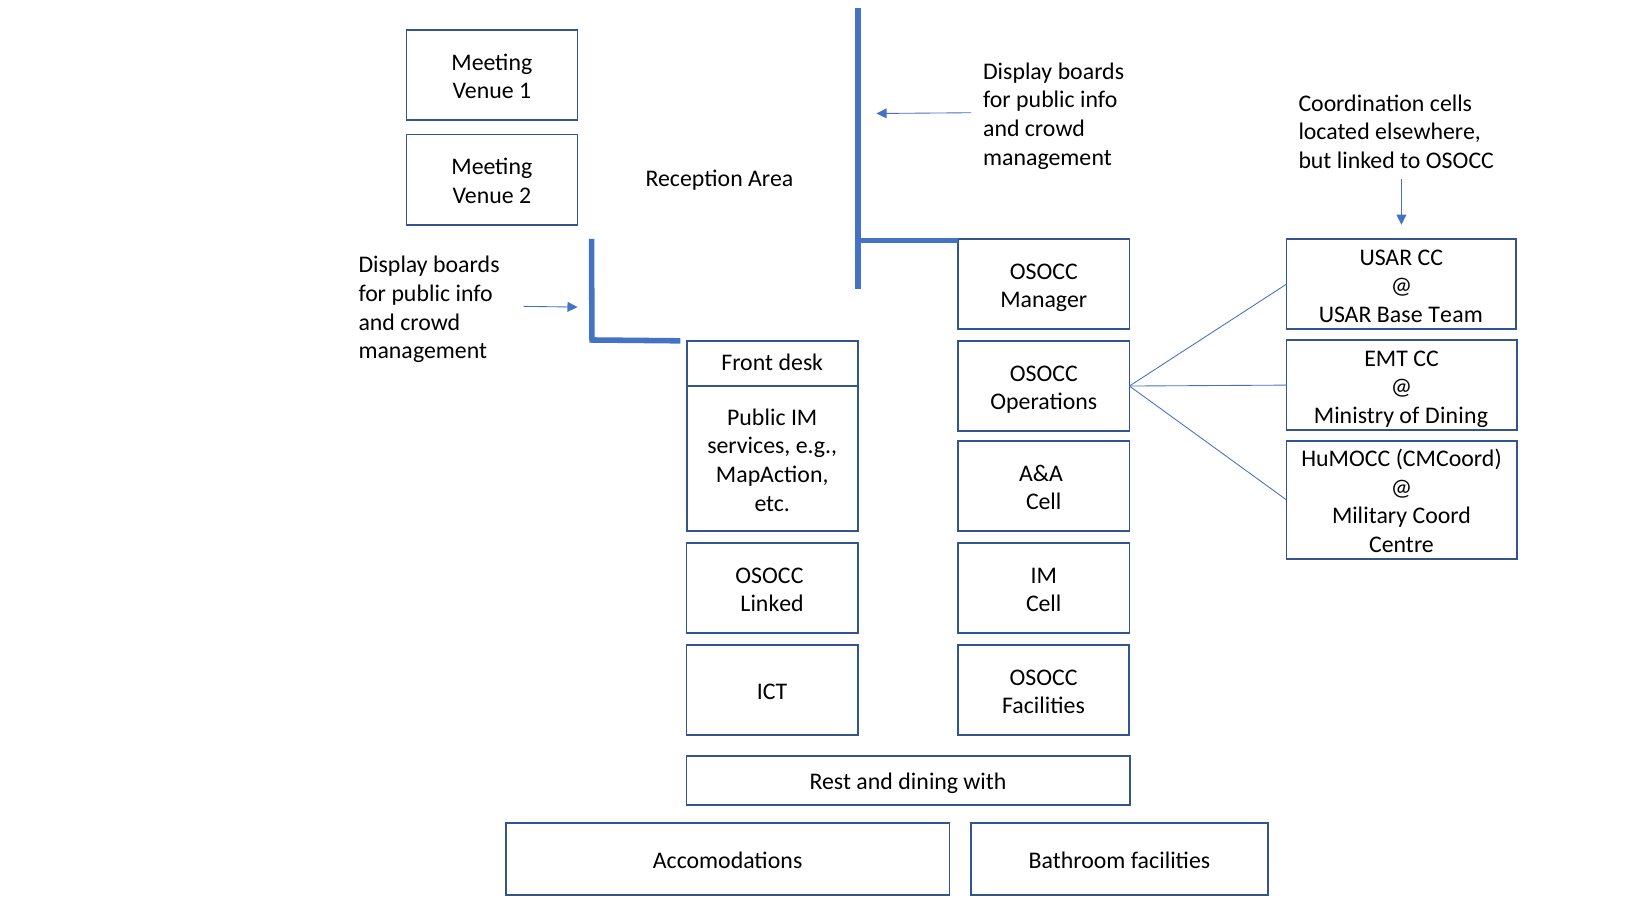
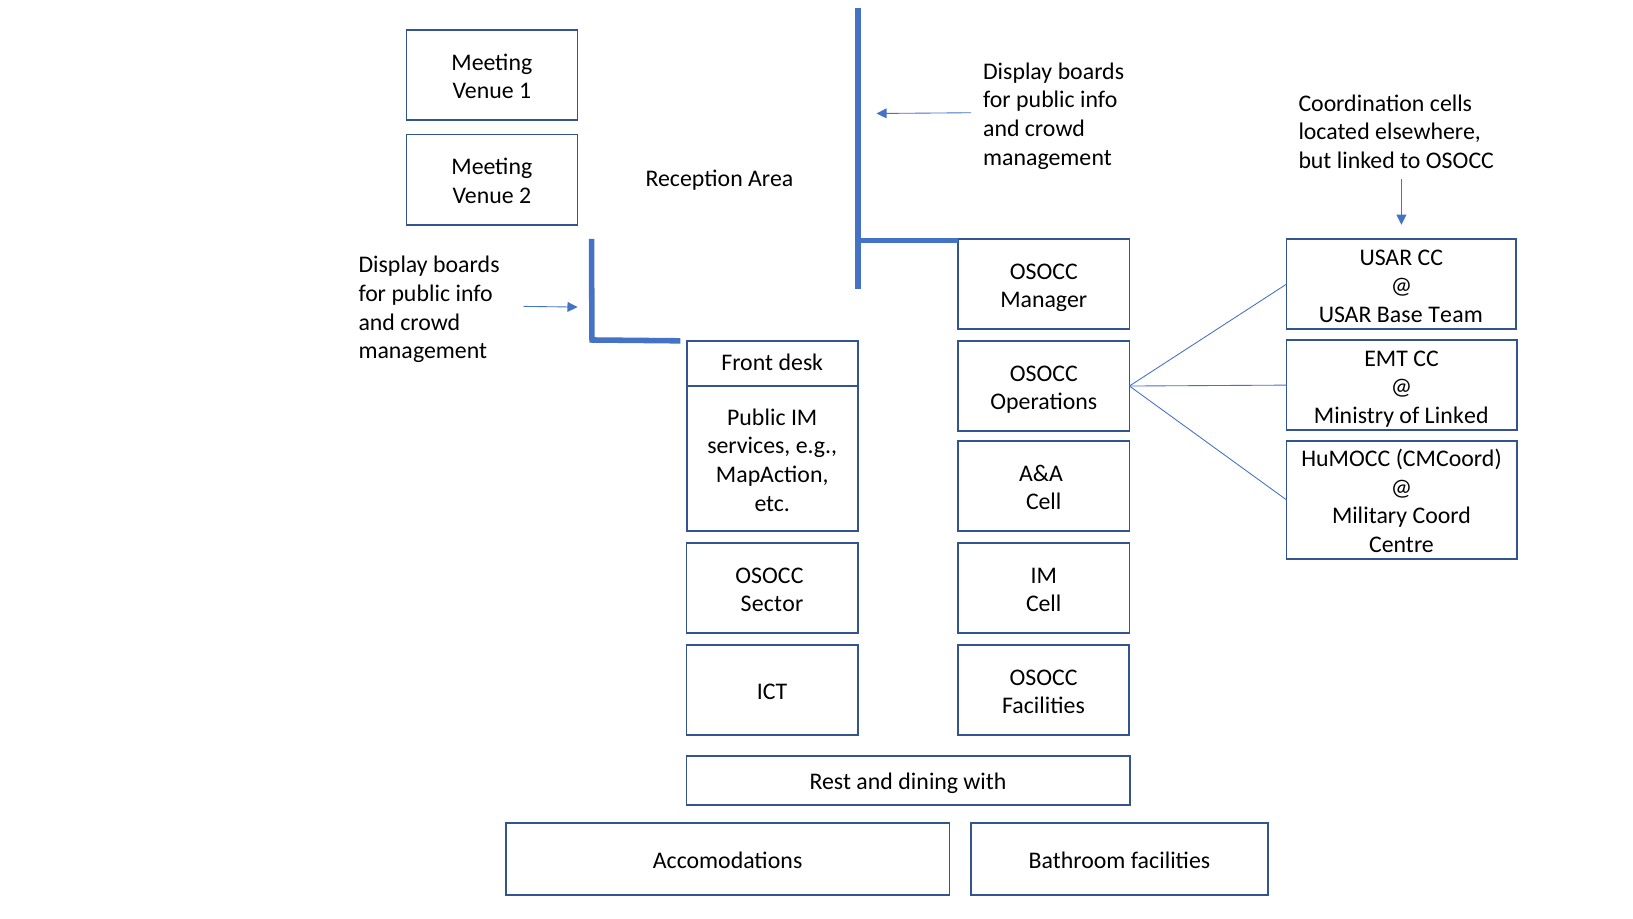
of Dining: Dining -> Linked
Linked at (772, 604): Linked -> Sector
